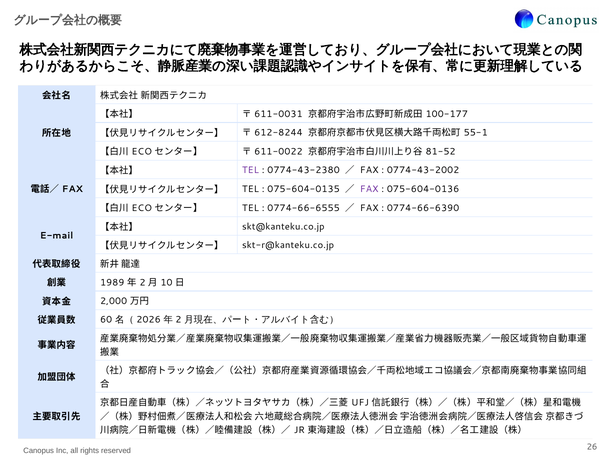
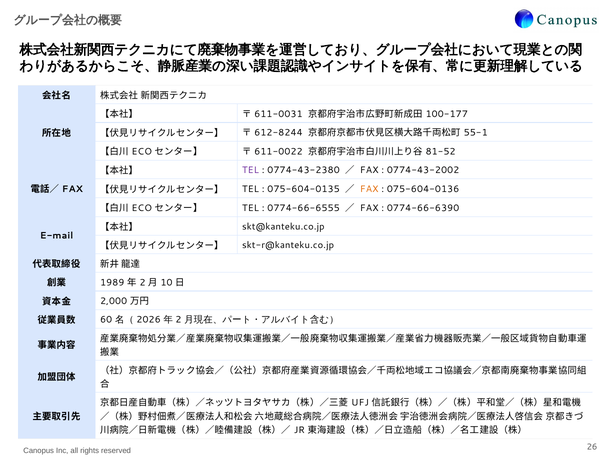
FAX at (369, 189) colour: purple -> orange
